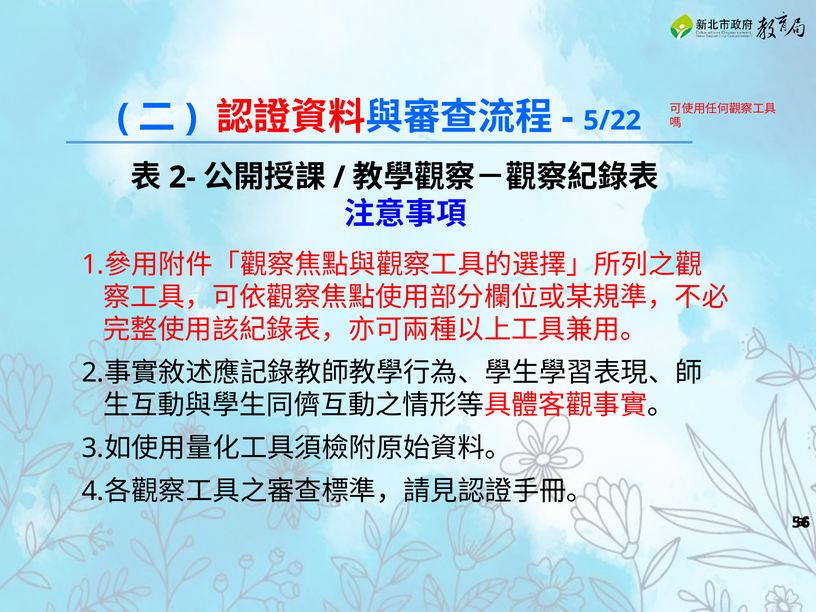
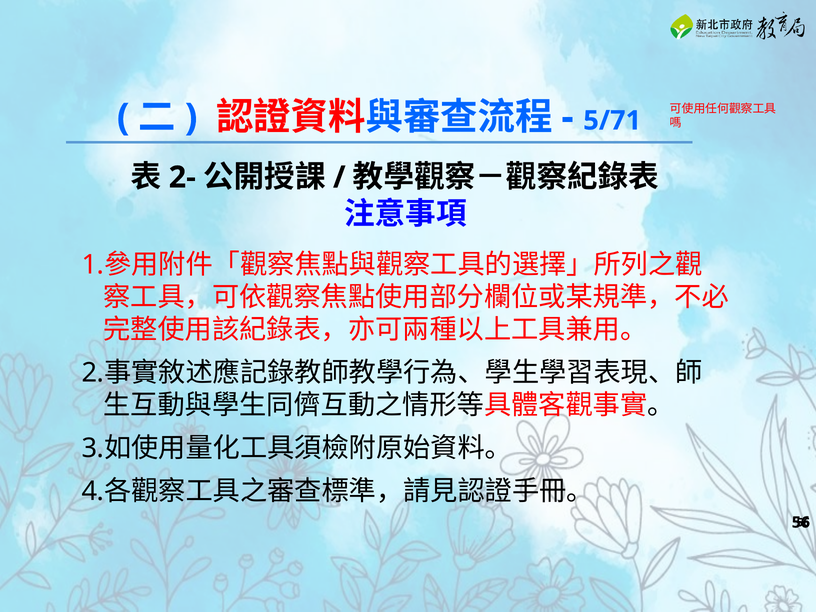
5/22: 5/22 -> 5/71
